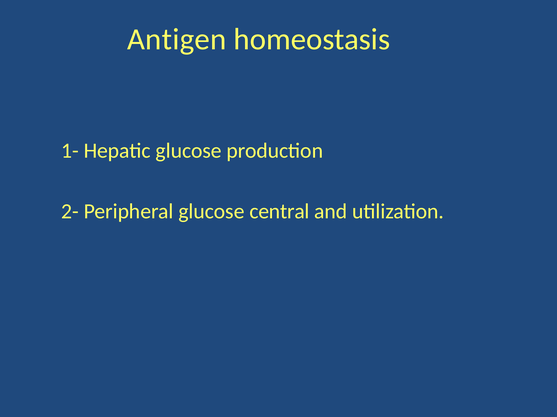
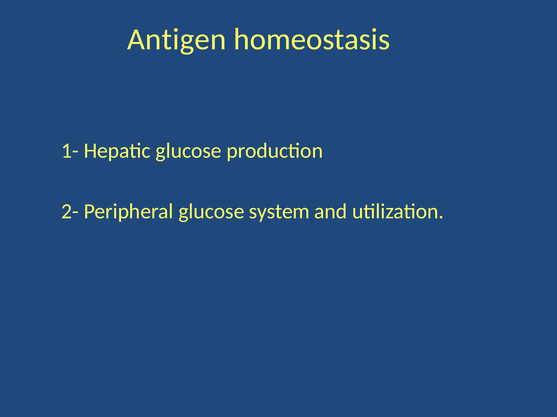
central: central -> system
